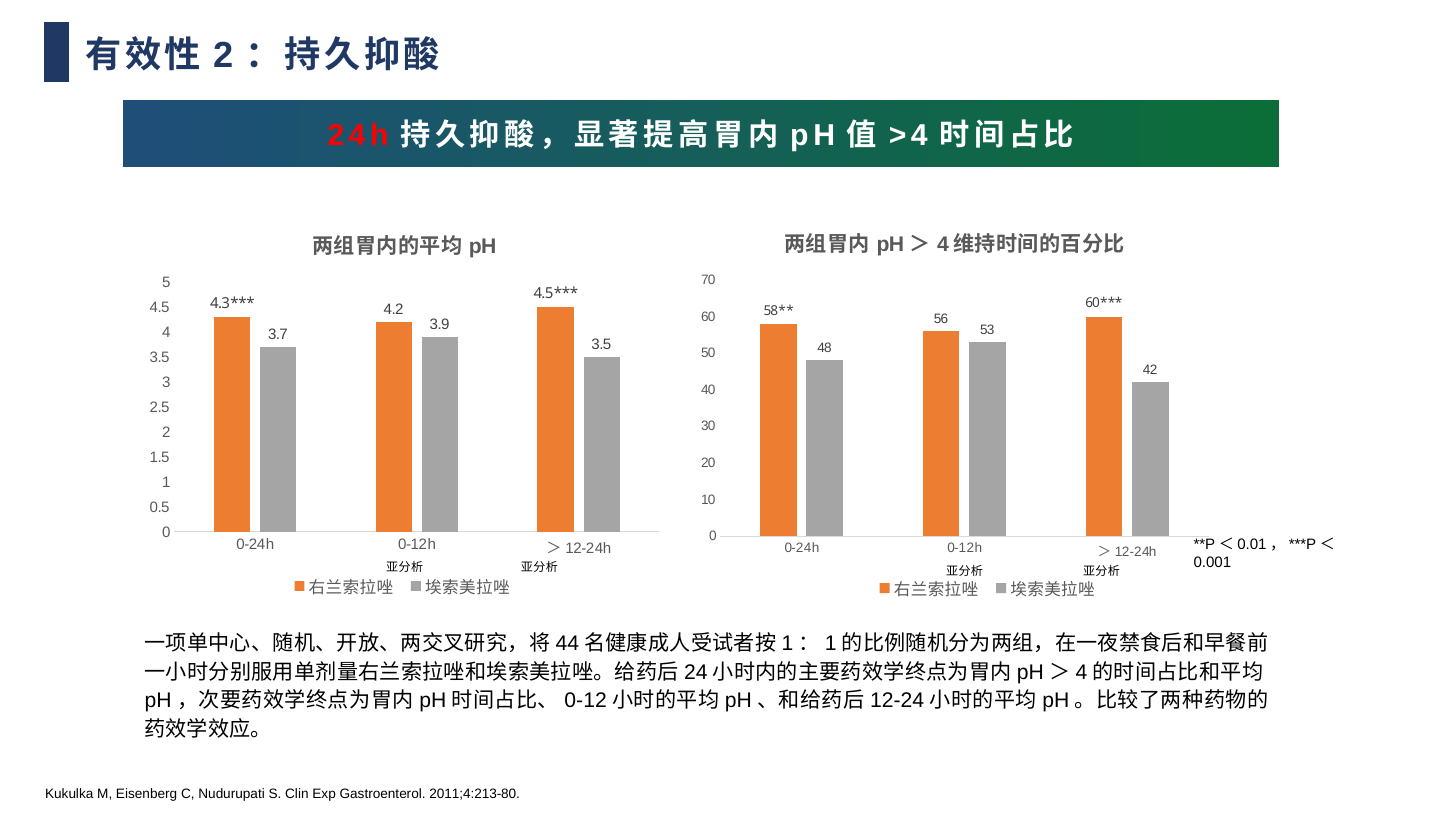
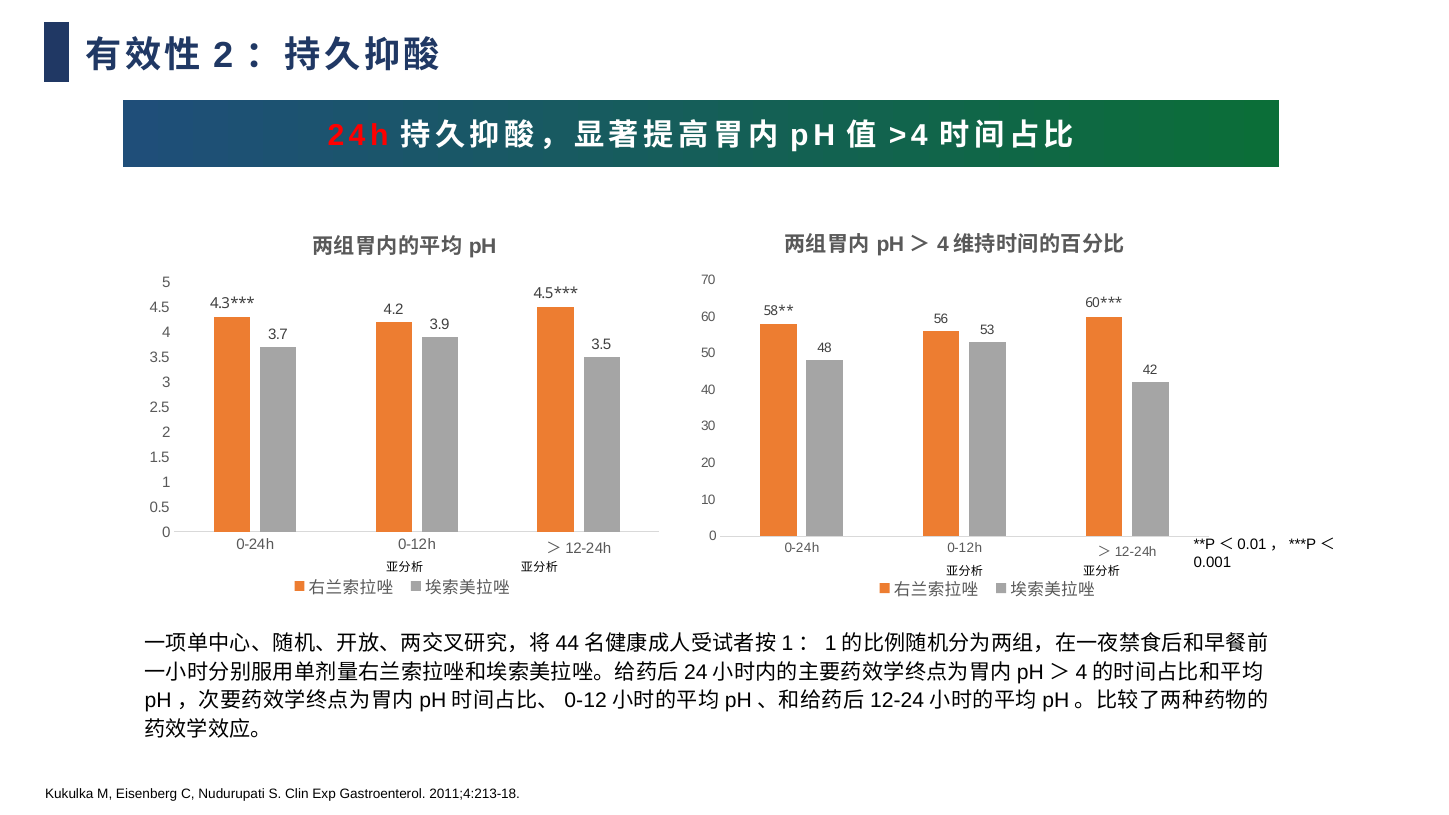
2011;4:213-80: 2011;4:213-80 -> 2011;4:213-18
